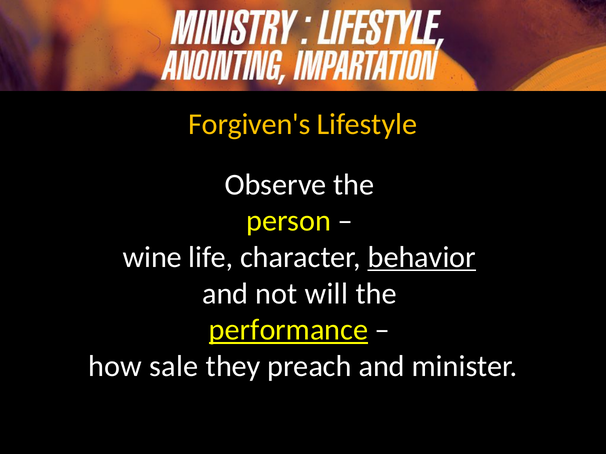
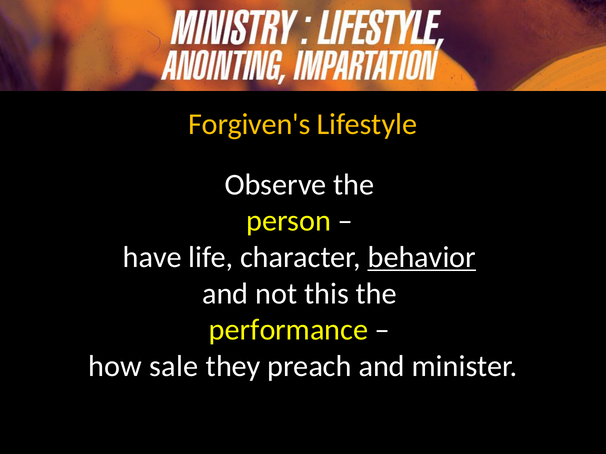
wine: wine -> have
will: will -> this
performance underline: present -> none
